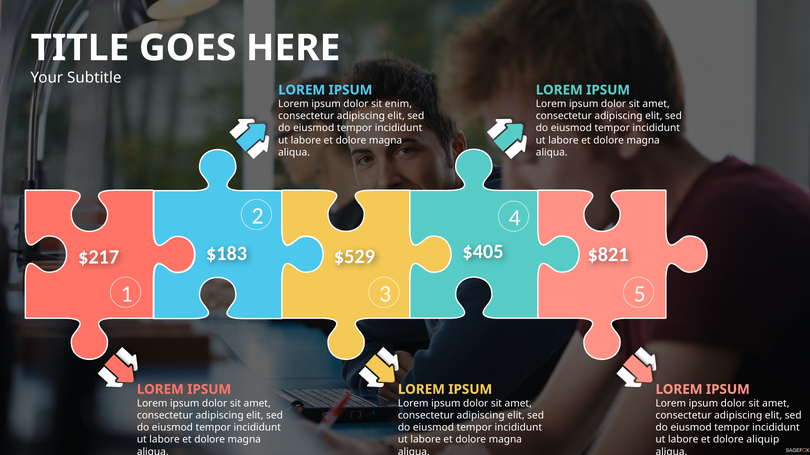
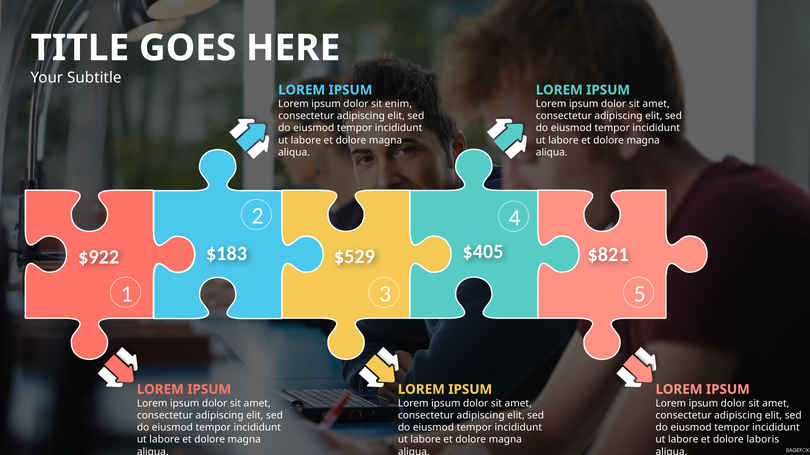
$217: $217 -> $922
aliquip: aliquip -> laboris
